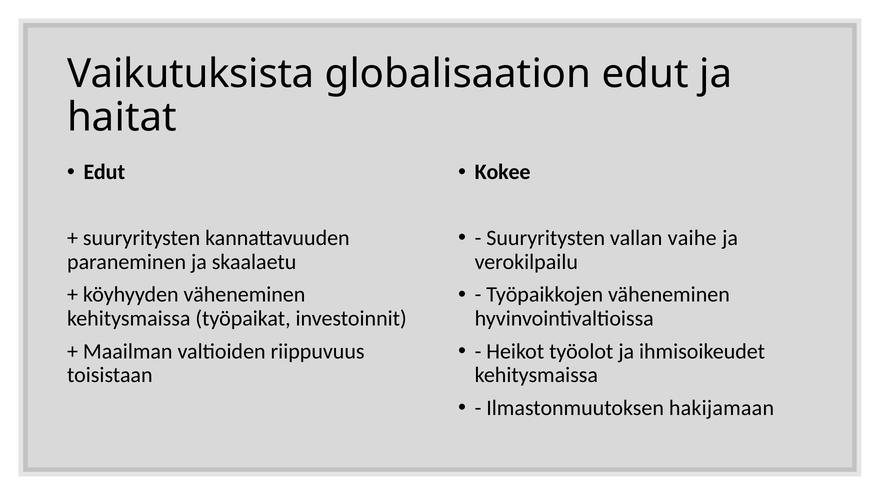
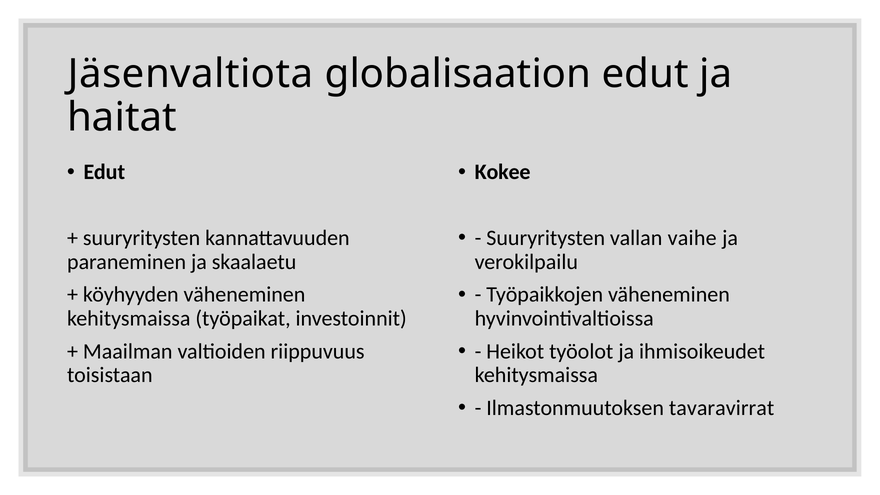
Vaikutuksista: Vaikutuksista -> Jäsenvaltiota
hakijamaan: hakijamaan -> tavaravirrat
